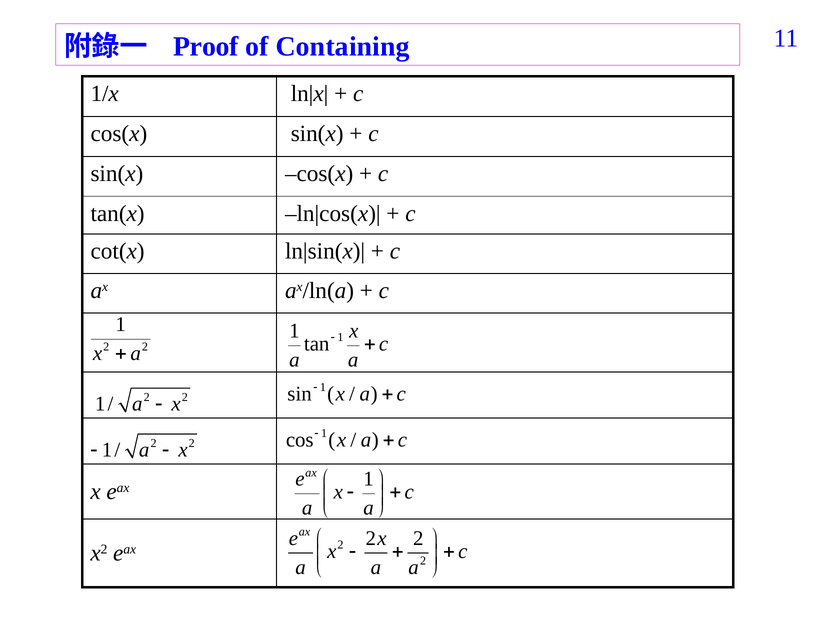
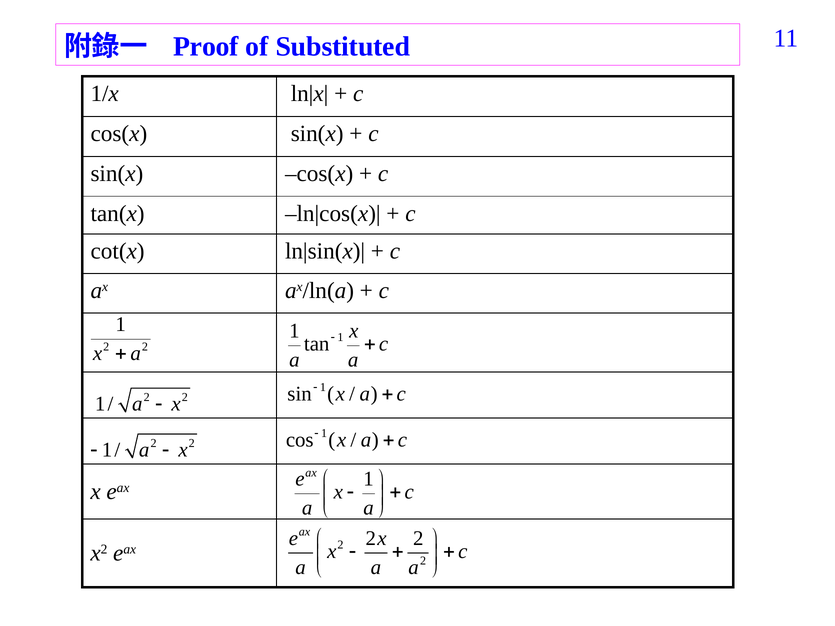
Containing: Containing -> Substituted
